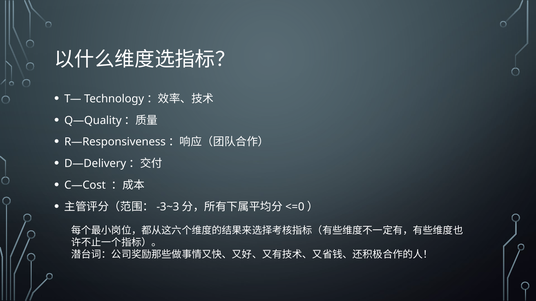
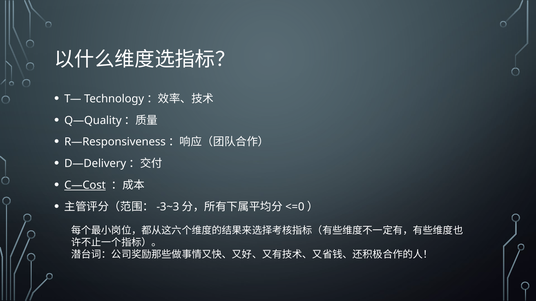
C—Cost underline: none -> present
